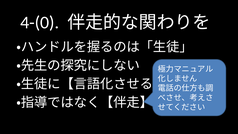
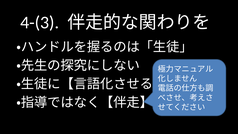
4-(0: 4-(0 -> 4-(3
